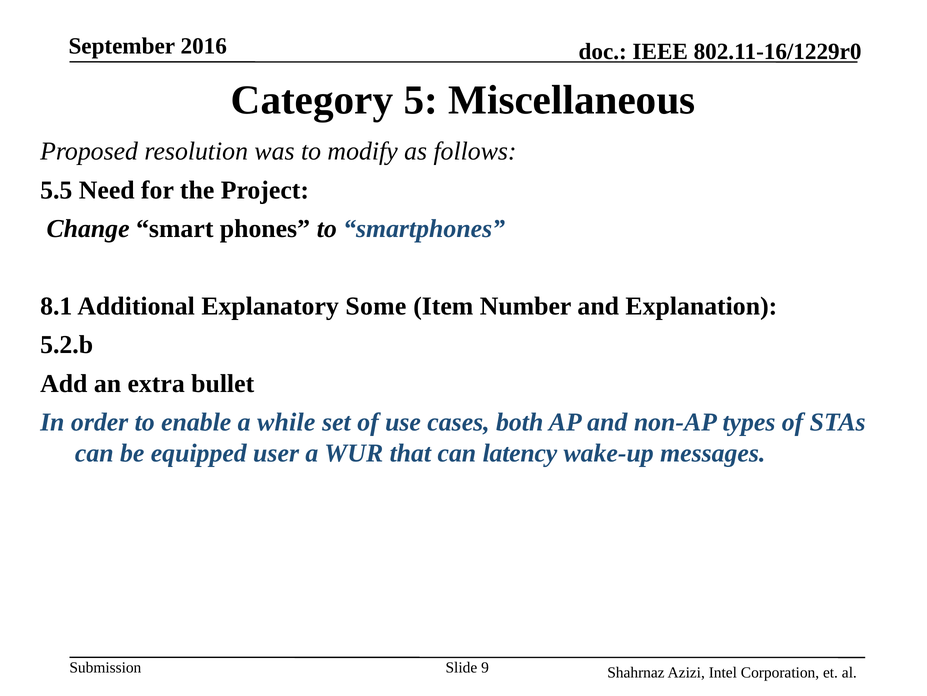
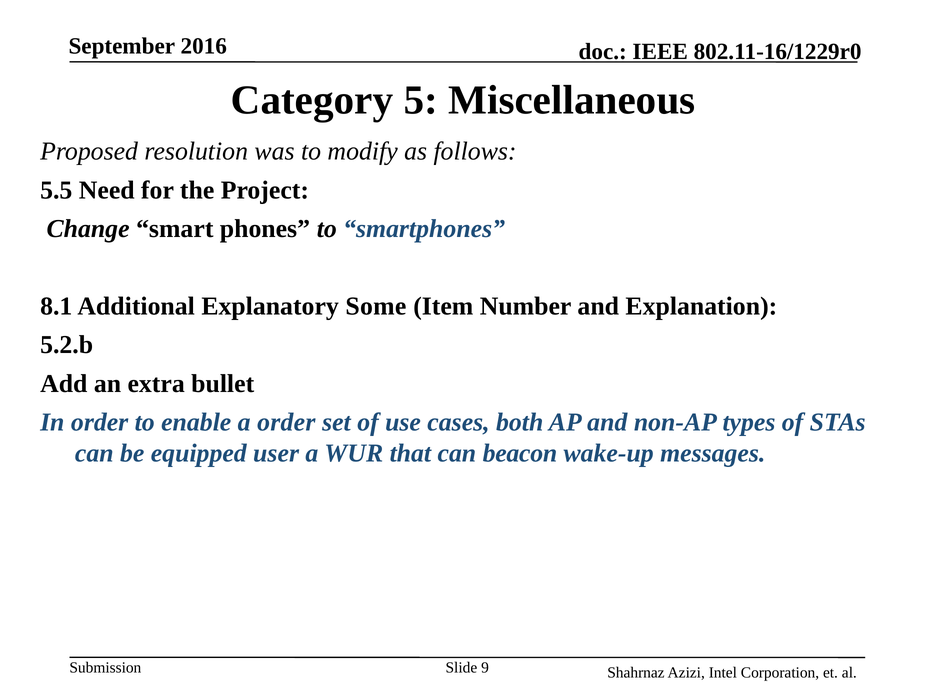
a while: while -> order
latency: latency -> beacon
